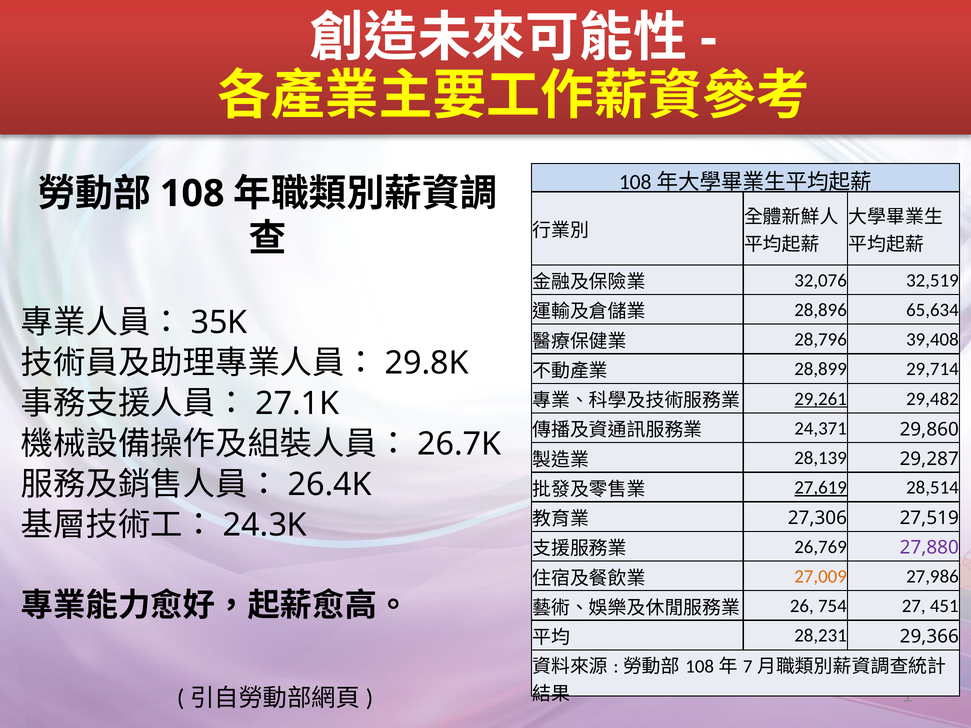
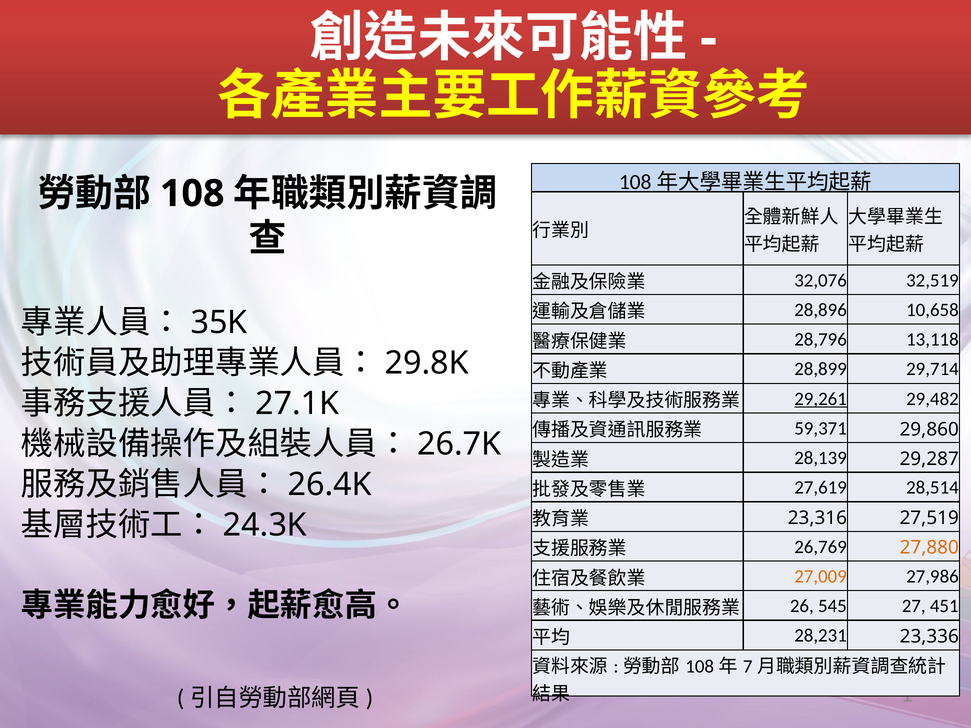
65,634: 65,634 -> 10,658
39,408: 39,408 -> 13,118
24,371: 24,371 -> 59,371
27,619 underline: present -> none
27,306: 27,306 -> 23,316
27,880 colour: purple -> orange
754: 754 -> 545
29,366: 29,366 -> 23,336
